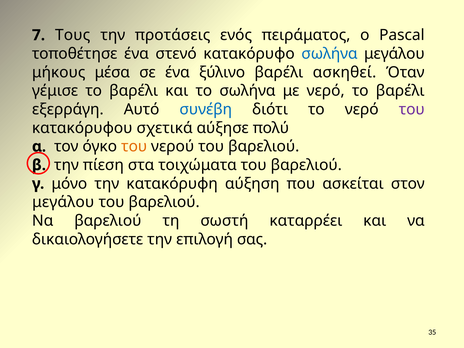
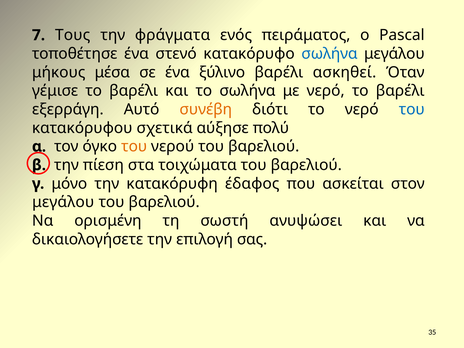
προτάσεις: προτάσεις -> φράγματα
συνέβη colour: blue -> orange
του at (412, 109) colour: purple -> blue
αύξηση: αύξηση -> έδαφος
Να βαρελιού: βαρελιού -> ορισμένη
καταρρέει: καταρρέει -> ανυψώσει
